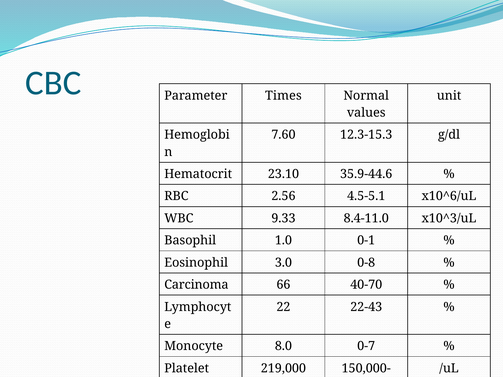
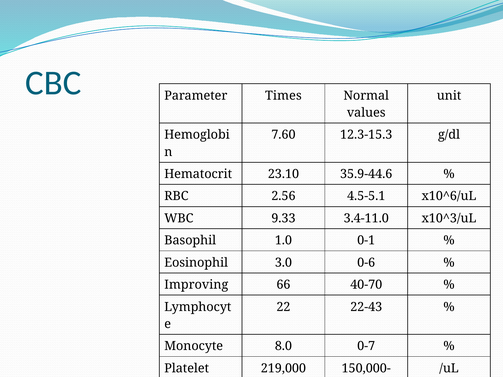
8.4-11.0: 8.4-11.0 -> 3.4-11.0
0-8: 0-8 -> 0-6
Carcinoma: Carcinoma -> Improving
